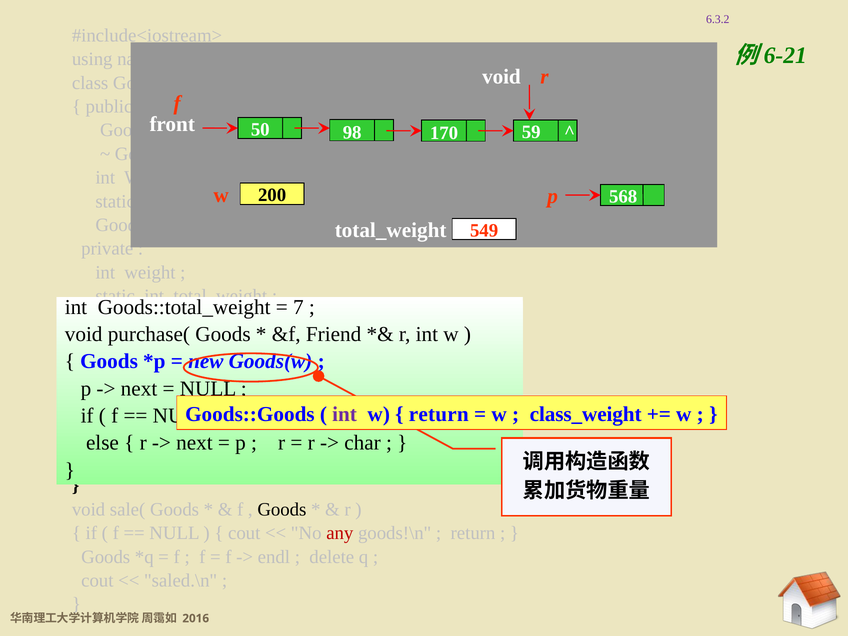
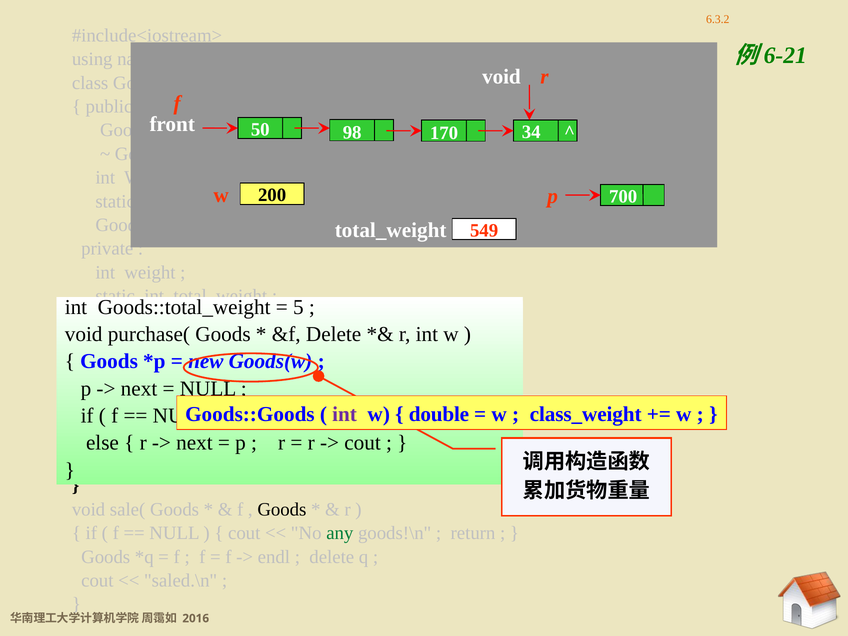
6.3.2 colour: purple -> orange
59: 59 -> 34
568: 568 -> 700
7: 7 -> 5
Friend at (334, 334): Friend -> Delete
return at (439, 414): return -> double
char at (363, 443): char -> cout
any colour: red -> green
